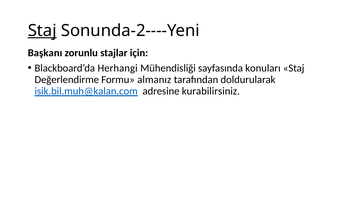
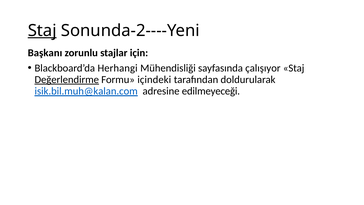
konuları: konuları -> çalışıyor
Değerlendirme underline: none -> present
almanız: almanız -> içindeki
kurabilirsiniz: kurabilirsiniz -> edilmeyeceği
